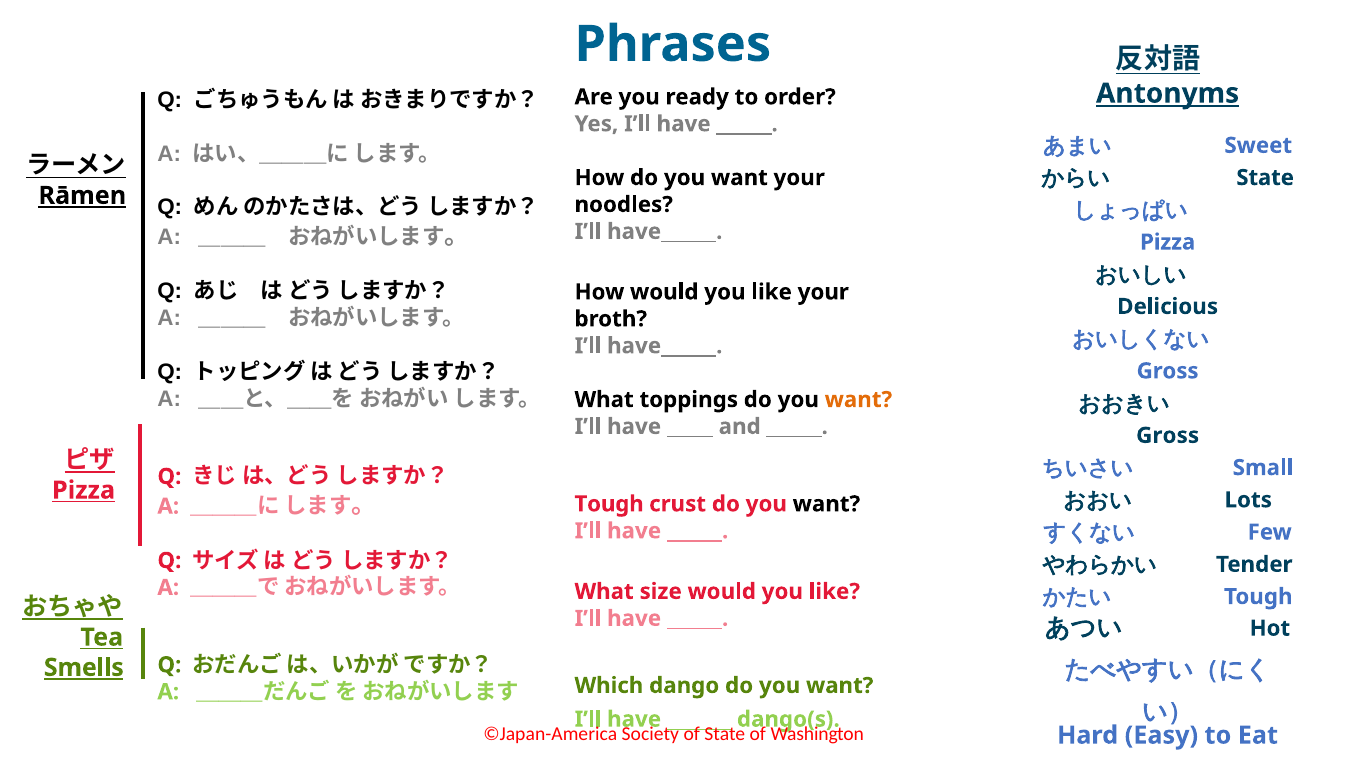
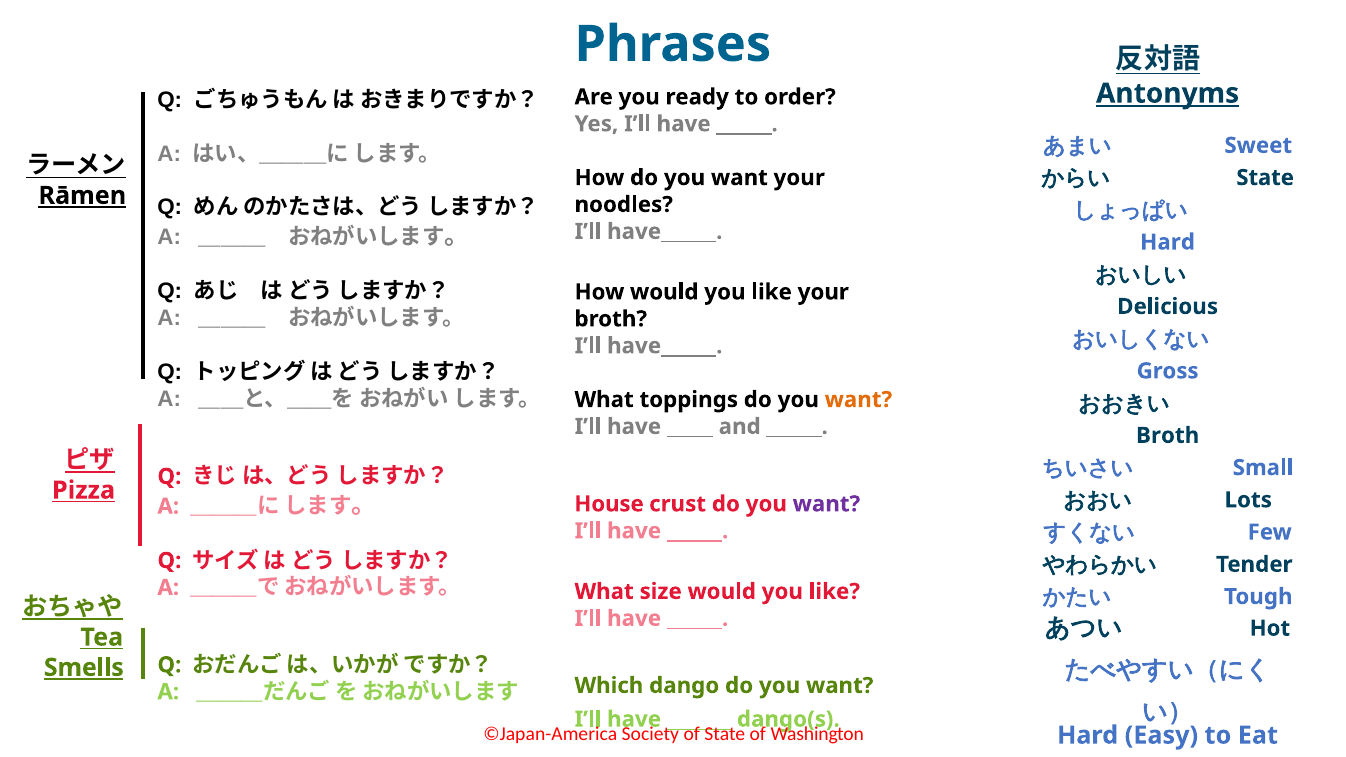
Pizza at (1168, 242): Pizza -> Hard
Gross at (1168, 436): Gross -> Broth
Tough at (609, 504): Tough -> House
want at (826, 504) colour: black -> purple
